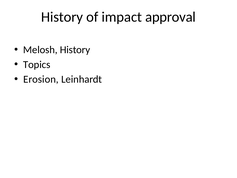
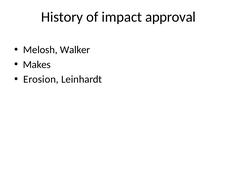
Melosh History: History -> Walker
Topics: Topics -> Makes
